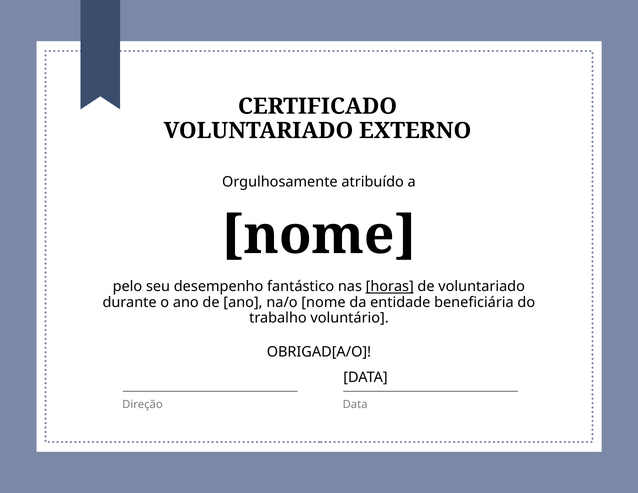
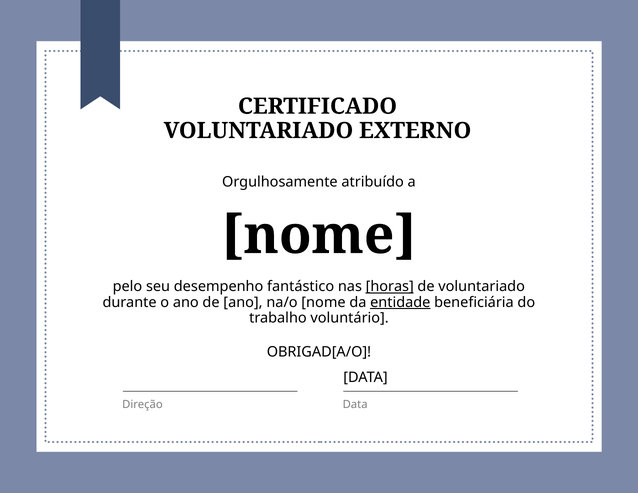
entidade underline: none -> present
